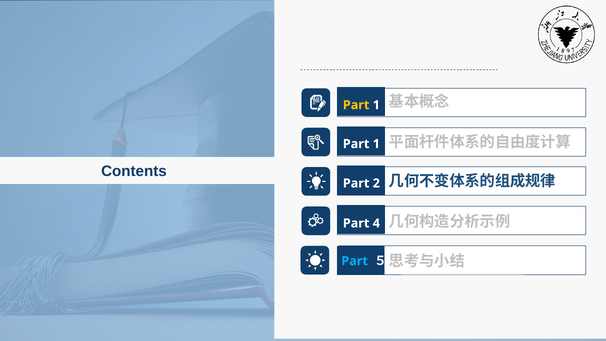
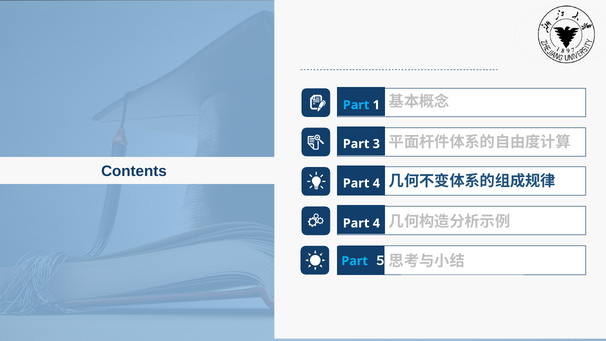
Part at (356, 105) colour: yellow -> light blue
1 at (376, 144): 1 -> 3
2 at (376, 183): 2 -> 4
